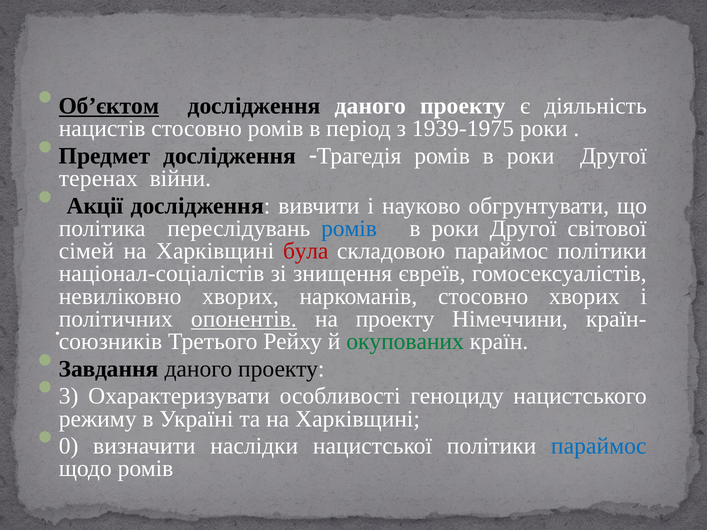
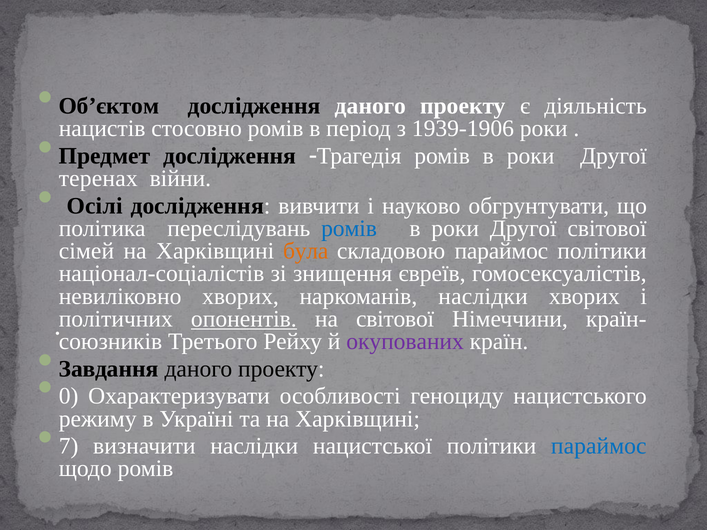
Об’єктом underline: present -> none
1939-1975: 1939-1975 -> 1939-1906
Акції: Акції -> Осілі
була colour: red -> orange
наркоманів стосовно: стосовно -> наслідки
на проекту: проекту -> світової
окупованих colour: green -> purple
3: 3 -> 0
0: 0 -> 7
